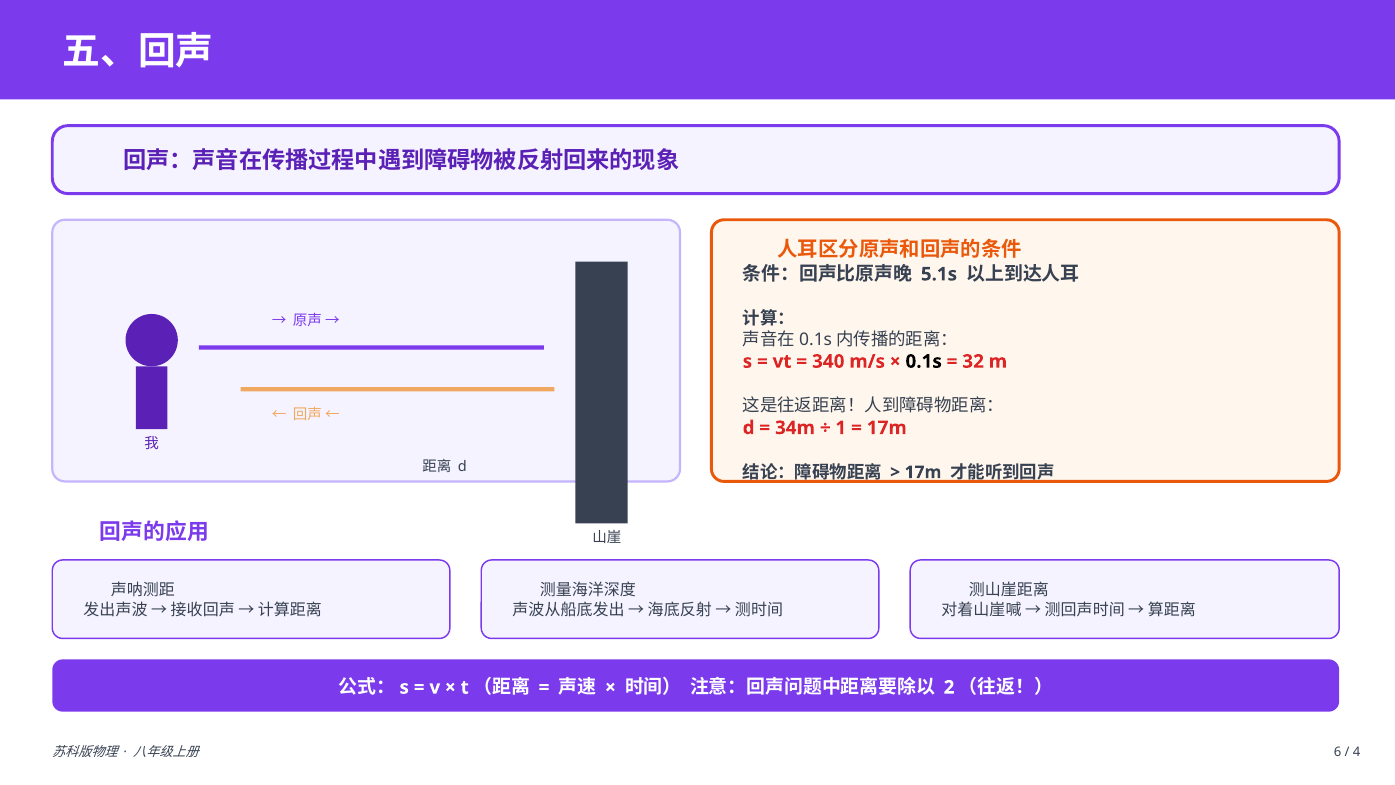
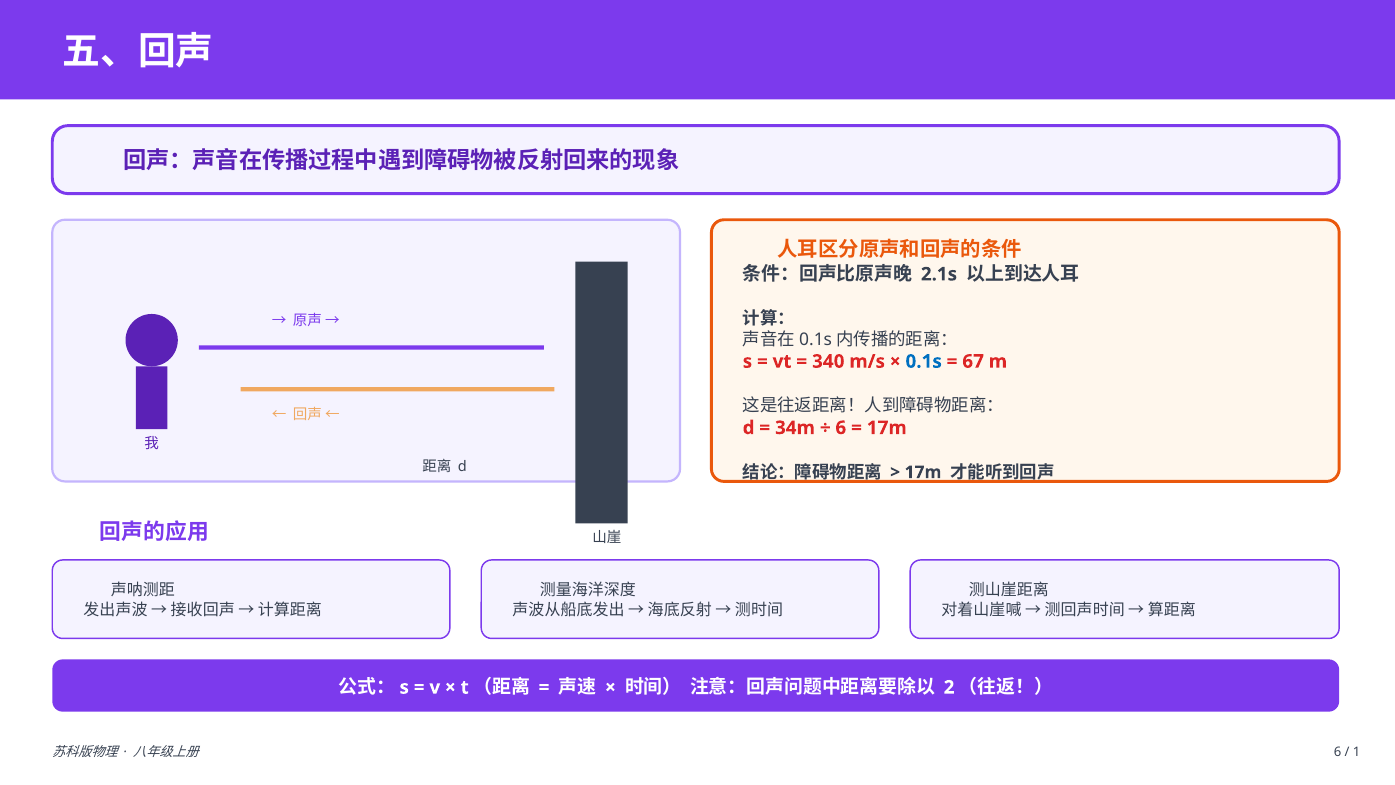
5.1s: 5.1s -> 2.1s
0.1s colour: black -> blue
32: 32 -> 67
1 at (841, 428): 1 -> 6
4: 4 -> 1
